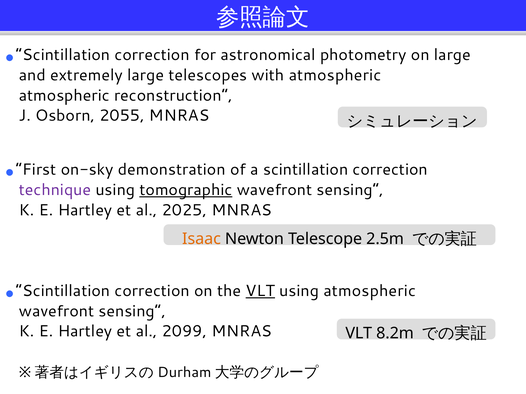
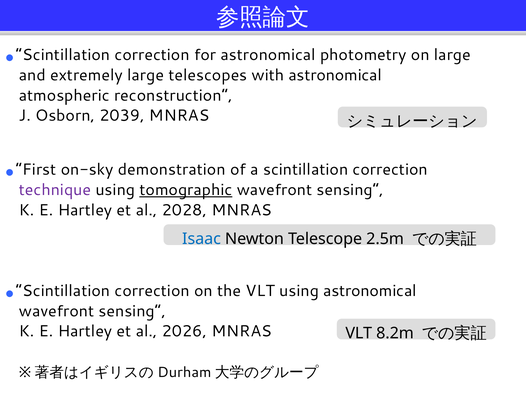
with atmospheric: atmospheric -> astronomical
2055: 2055 -> 2039
2025: 2025 -> 2028
Isaac colour: orange -> blue
VLT at (260, 291) underline: present -> none
using atmospheric: atmospheric -> astronomical
2099: 2099 -> 2026
